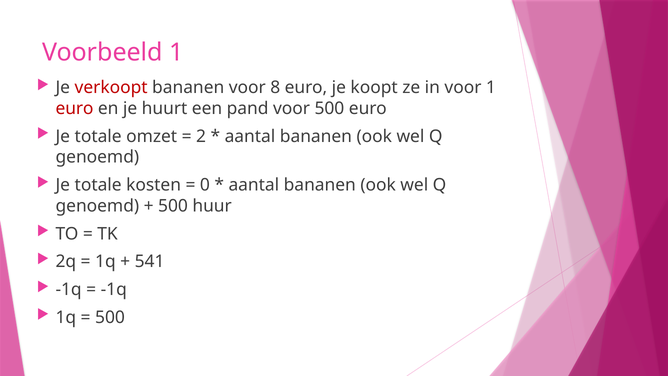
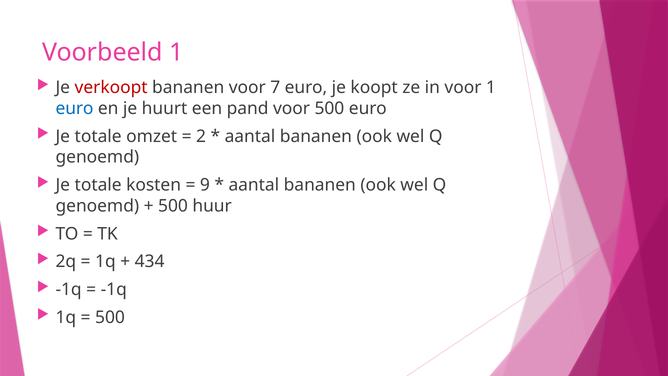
8: 8 -> 7
euro at (75, 108) colour: red -> blue
0: 0 -> 9
541: 541 -> 434
